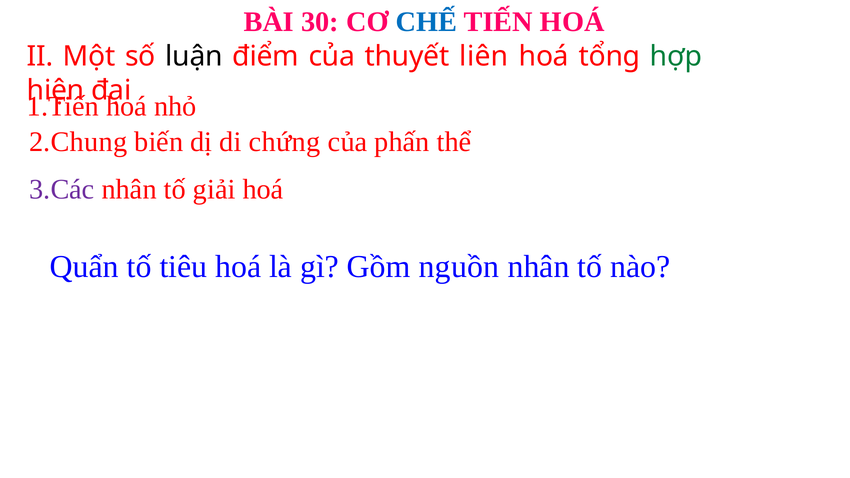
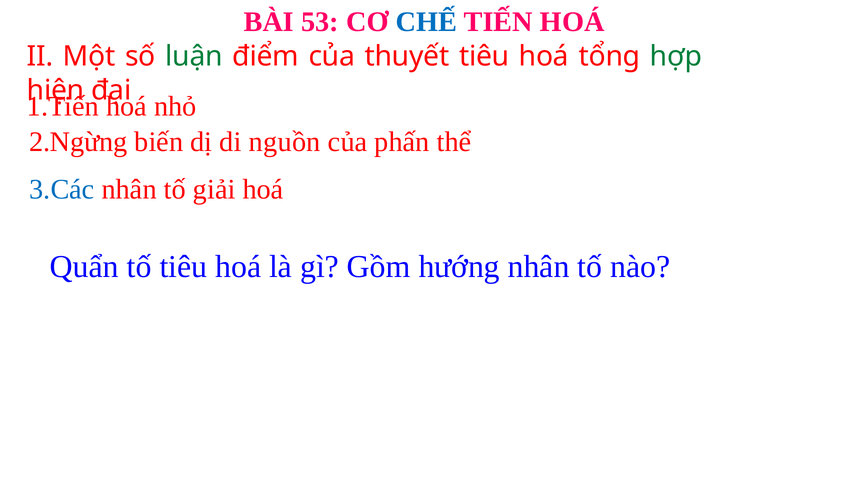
30: 30 -> 53
luận colour: black -> green
thuyết liên: liên -> tiêu
2.Chung: 2.Chung -> 2.Ngừng
chứng: chứng -> nguồn
3.Các colour: purple -> blue
nguồn: nguồn -> hướng
